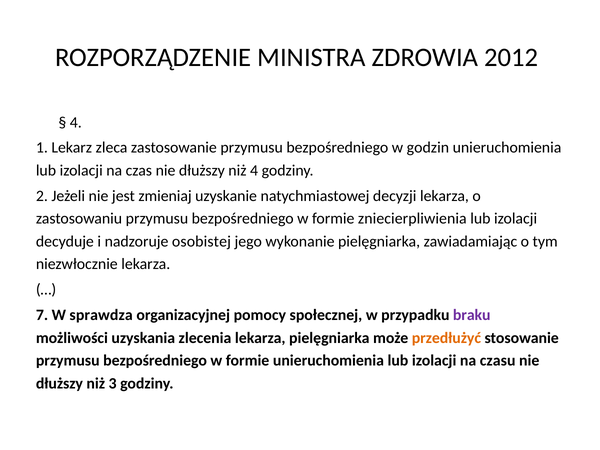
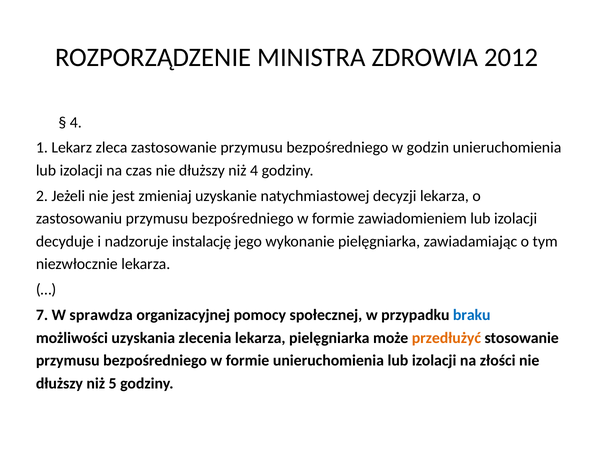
zniecierpliwienia: zniecierpliwienia -> zawiadomieniem
osobistej: osobistej -> instalację
braku colour: purple -> blue
czasu: czasu -> złości
3: 3 -> 5
